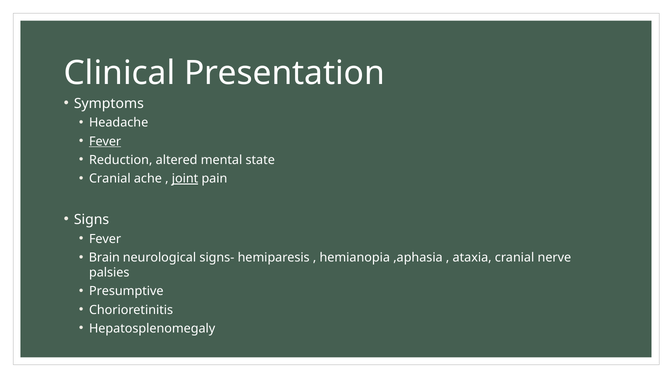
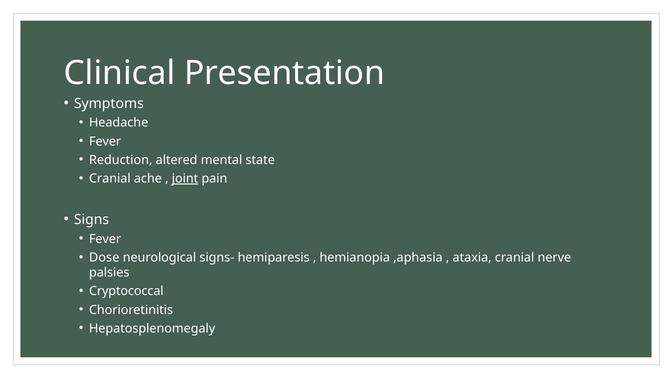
Fever at (105, 141) underline: present -> none
Brain: Brain -> Dose
Presumptive: Presumptive -> Cryptococcal
